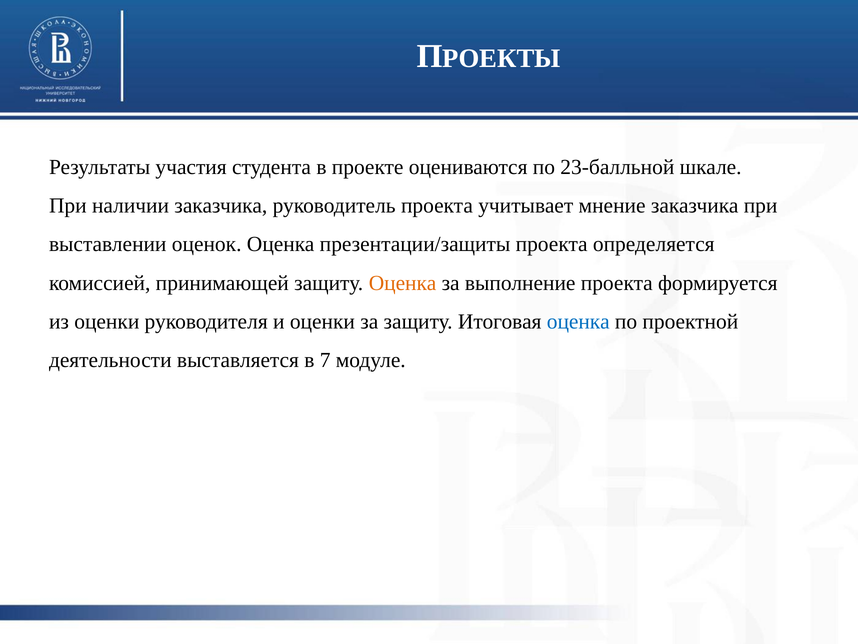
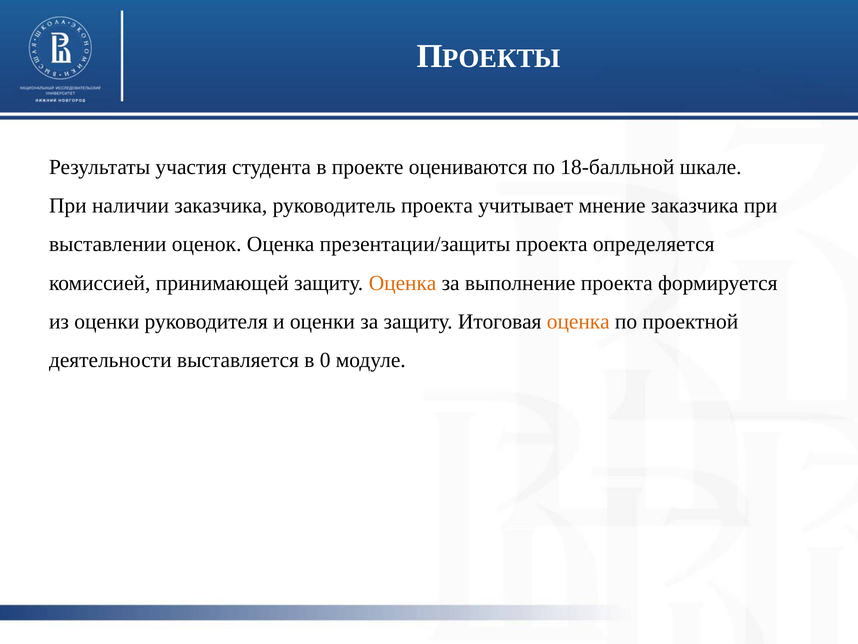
23-балльной: 23-балльной -> 18-балльной
оценка at (578, 321) colour: blue -> orange
7: 7 -> 0
